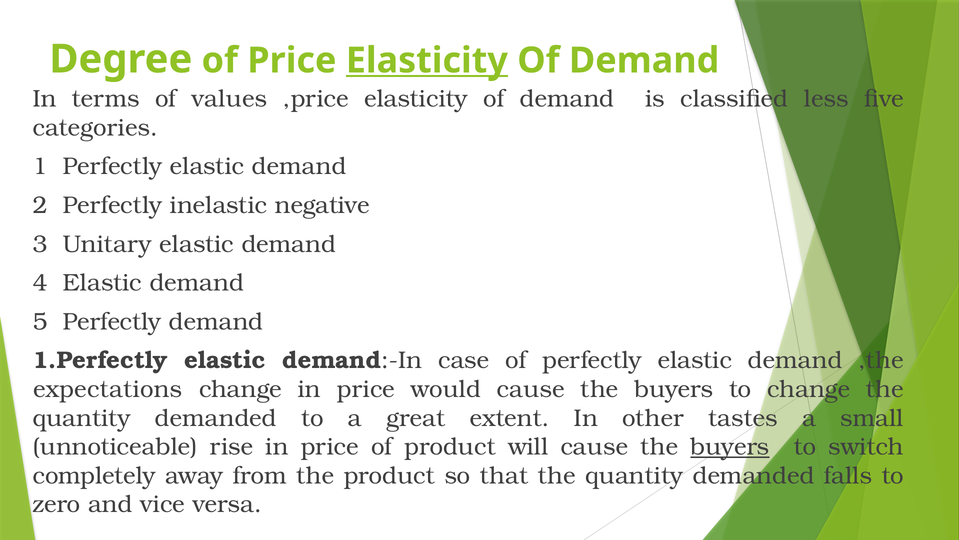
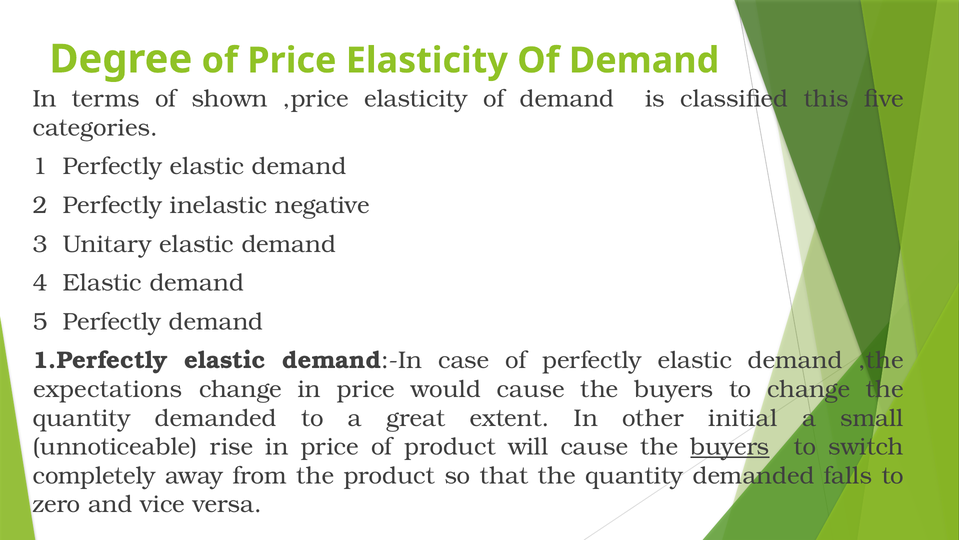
Elasticity at (427, 60) underline: present -> none
values: values -> shown
less: less -> this
tastes: tastes -> initial
